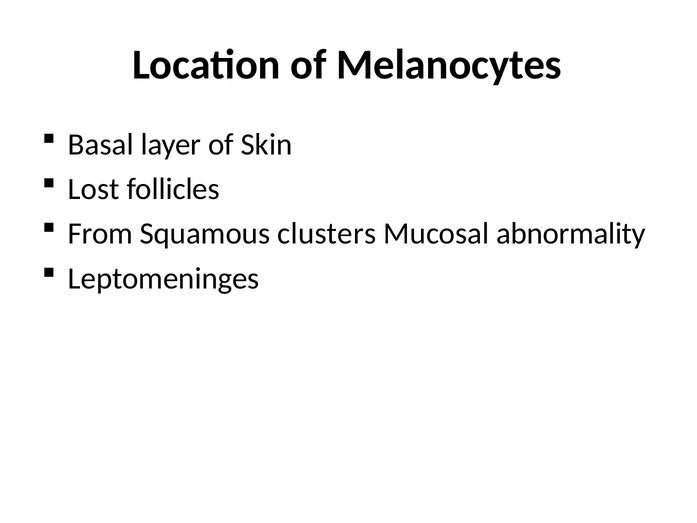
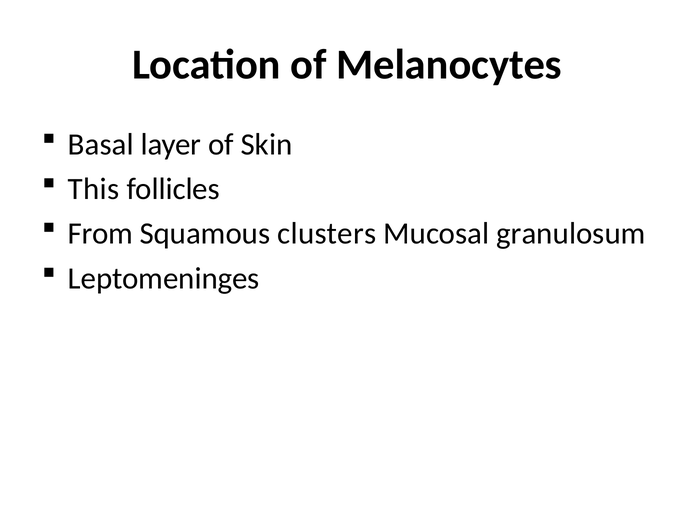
Lost: Lost -> This
abnormality: abnormality -> granulosum
